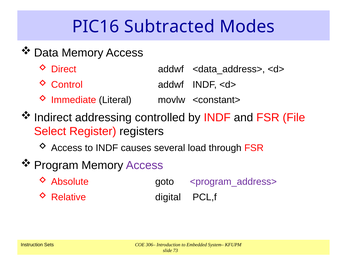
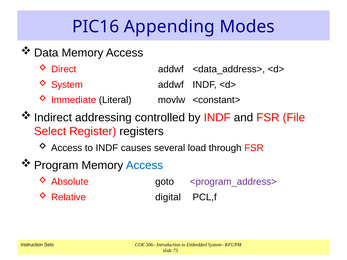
Subtracted: Subtracted -> Appending
Control: Control -> System
Access at (145, 165) colour: purple -> blue
